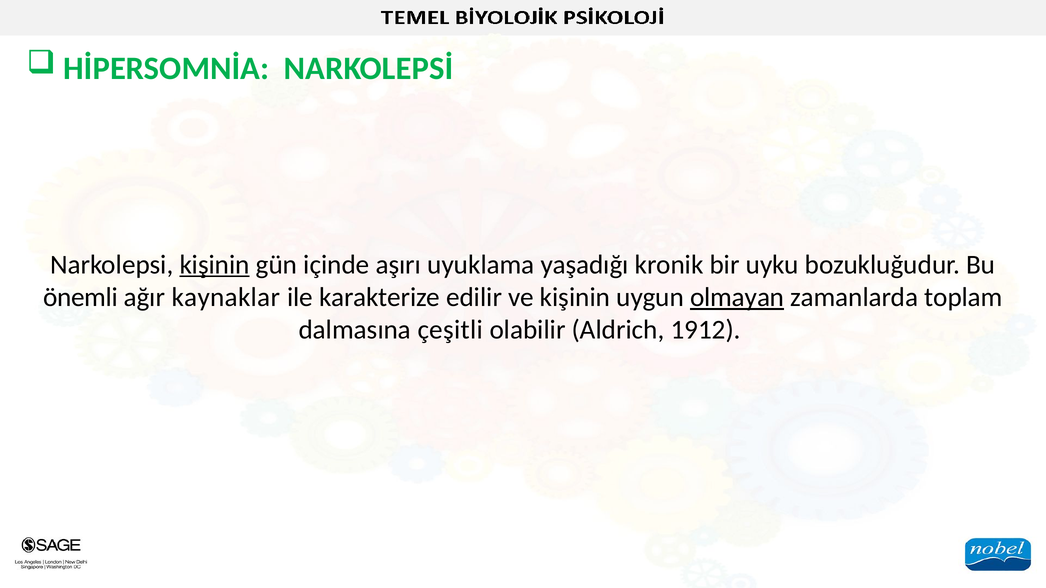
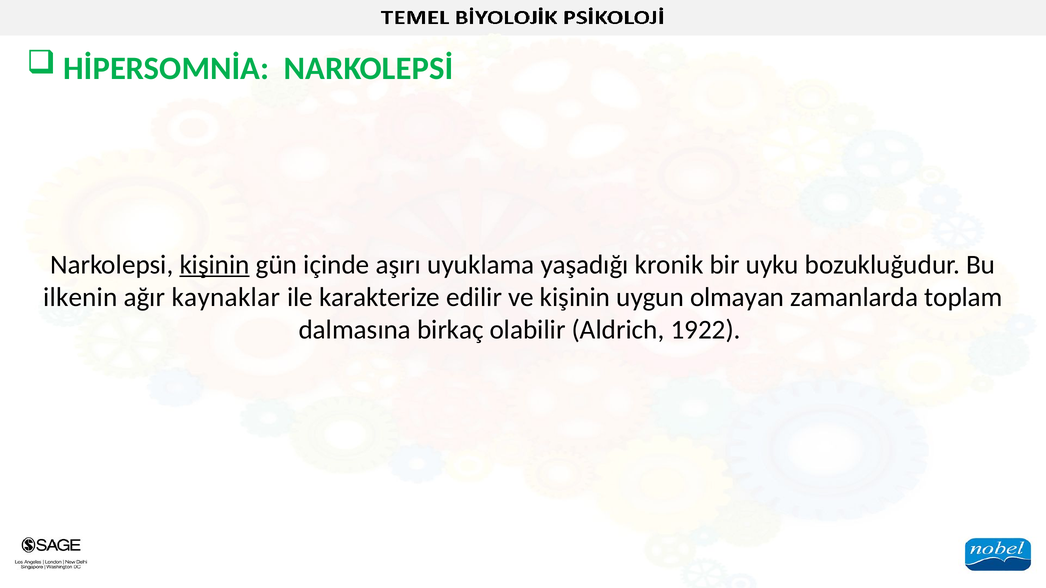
önemli: önemli -> ilkenin
olmayan underline: present -> none
çeşitli: çeşitli -> birkaç
1912: 1912 -> 1922
